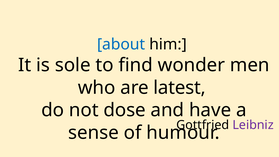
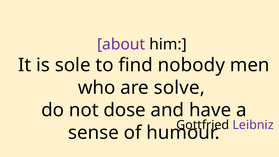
about colour: blue -> purple
wonder: wonder -> nobody
latest: latest -> solve
